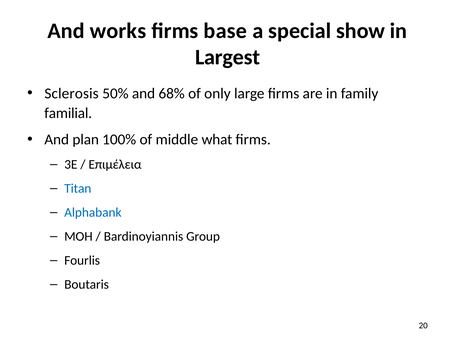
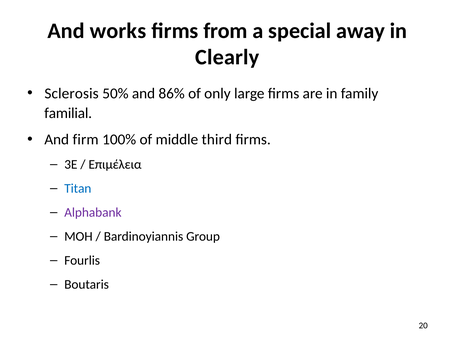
base: base -> from
show: show -> away
Largest: Largest -> Clearly
68%: 68% -> 86%
plan: plan -> firm
what: what -> third
Alphabank colour: blue -> purple
